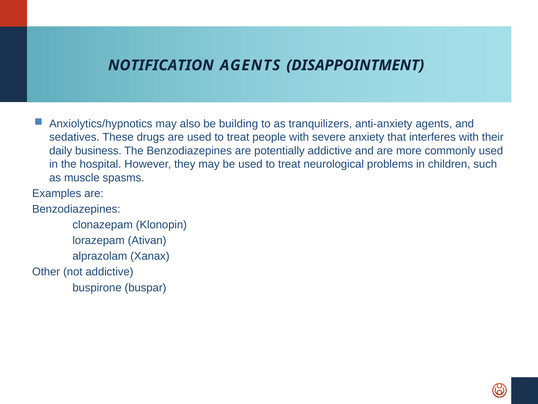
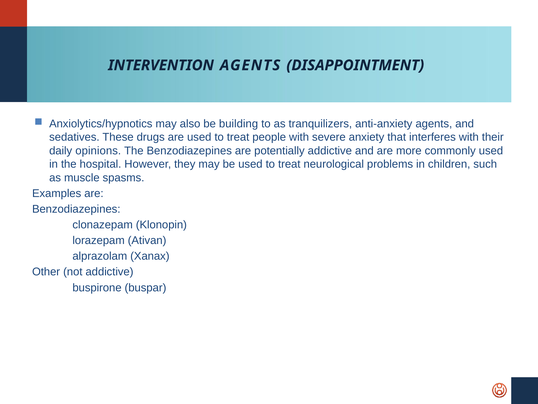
NOTIFICATION: NOTIFICATION -> INTERVENTION
business: business -> opinions
